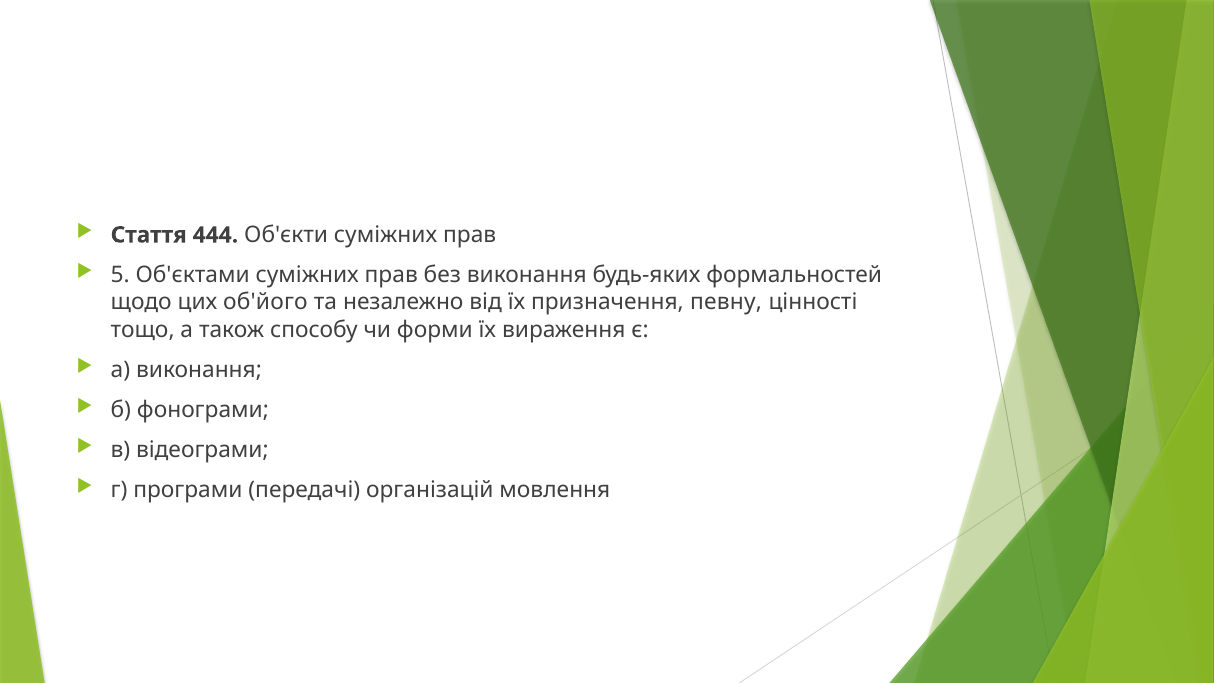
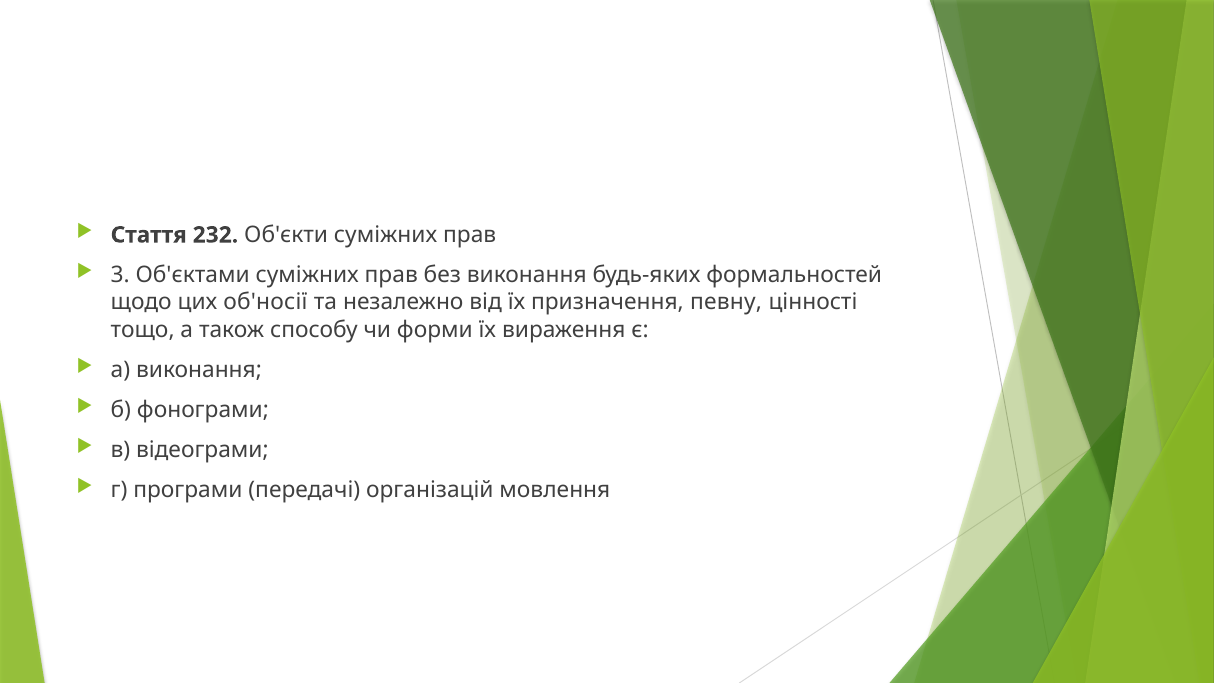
444: 444 -> 232
5: 5 -> 3
об'його: об'його -> об'носії
